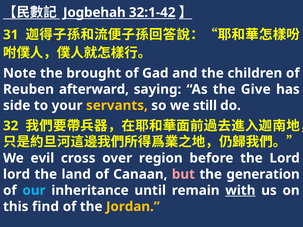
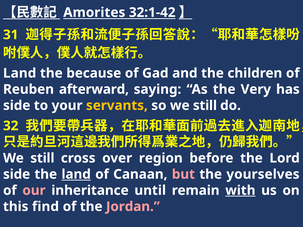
Jogbehah: Jogbehah -> Amorites
Note at (20, 73): Note -> Land
brought: brought -> because
Give: Give -> Very
evil at (42, 158): evil -> still
lord at (17, 174): lord -> side
land at (76, 174) underline: none -> present
generation: generation -> yourselves
our colour: light blue -> pink
Jordan colour: yellow -> pink
